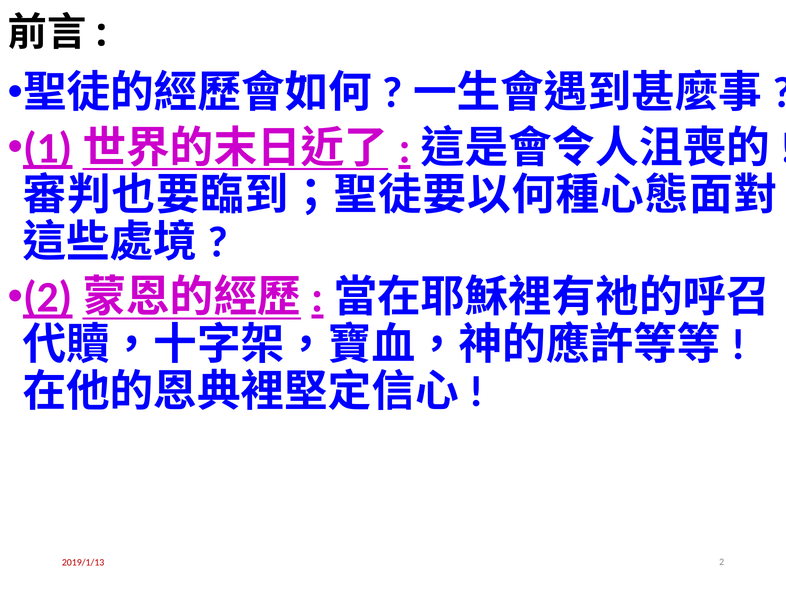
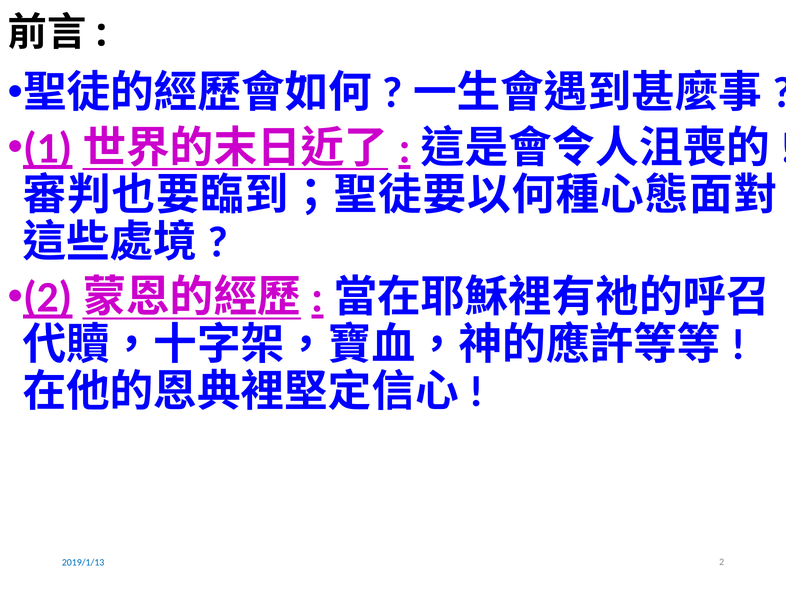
2019/1/13 colour: red -> blue
